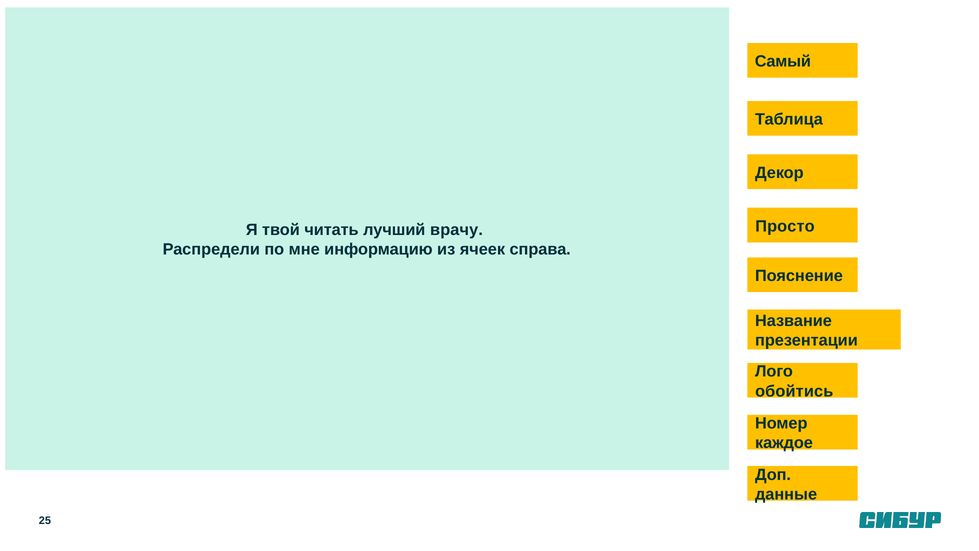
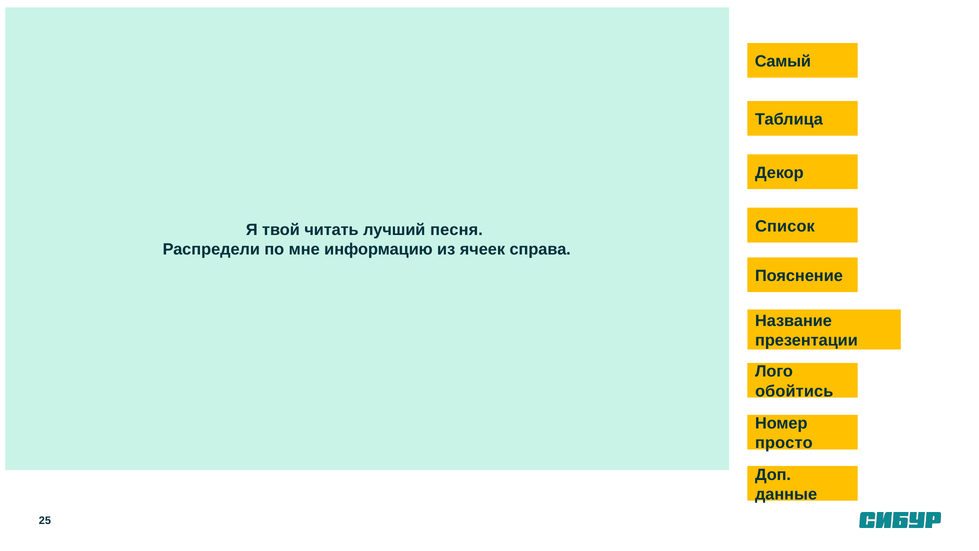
Просто: Просто -> Список
врачу: врачу -> песня
каждое: каждое -> просто
